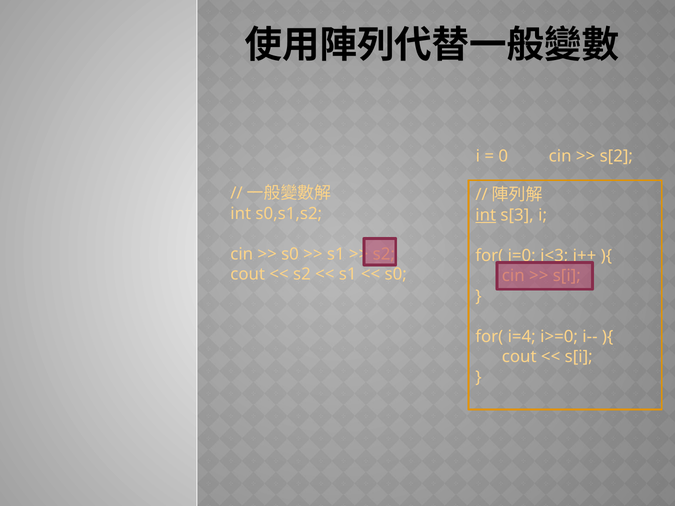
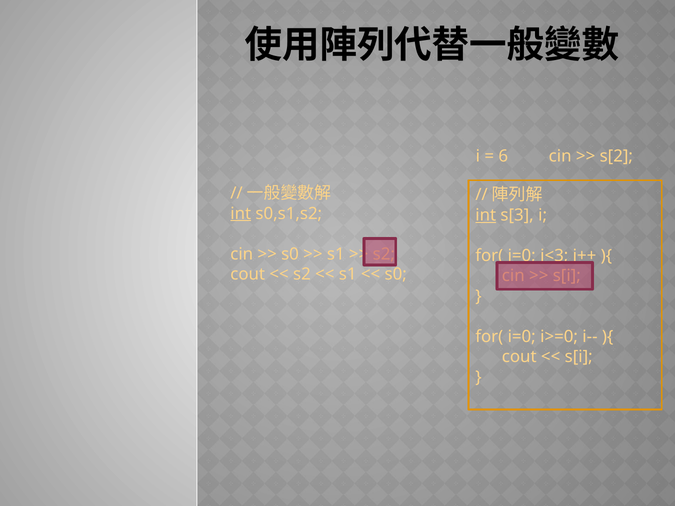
0: 0 -> 6
int at (241, 214) underline: none -> present
i=4 at (522, 337): i=4 -> i=0
